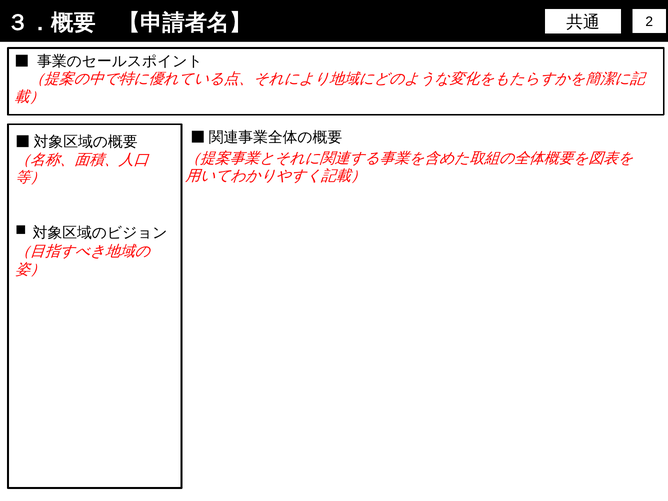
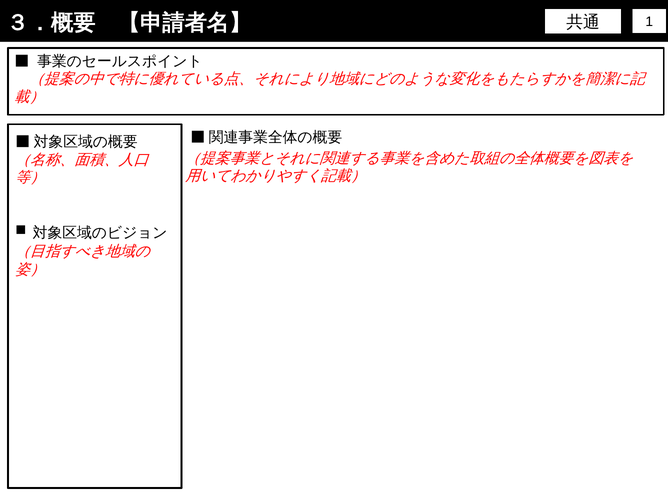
2: 2 -> 1
